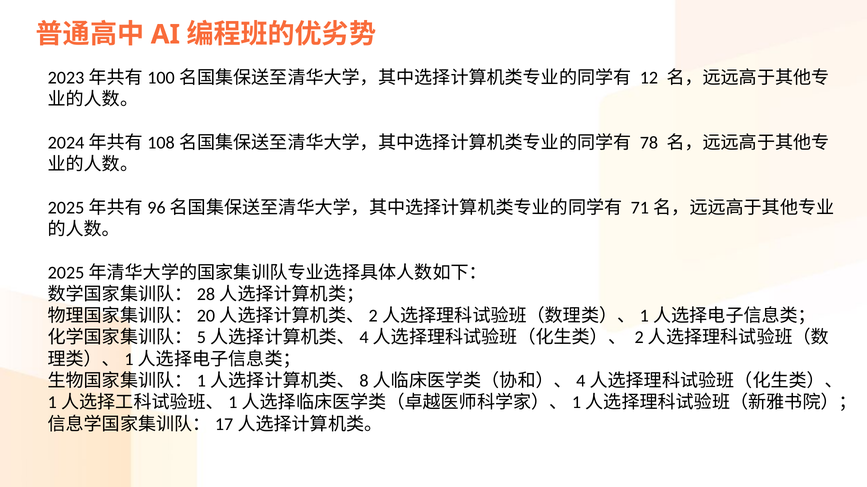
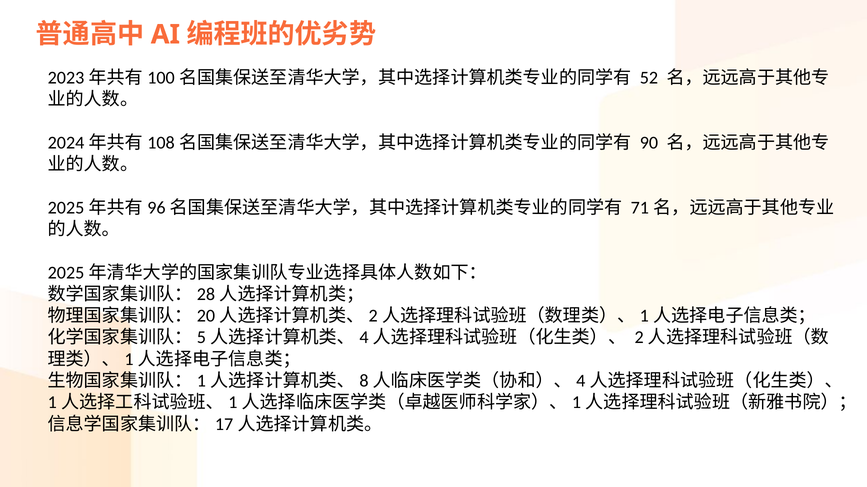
12: 12 -> 52
78: 78 -> 90
